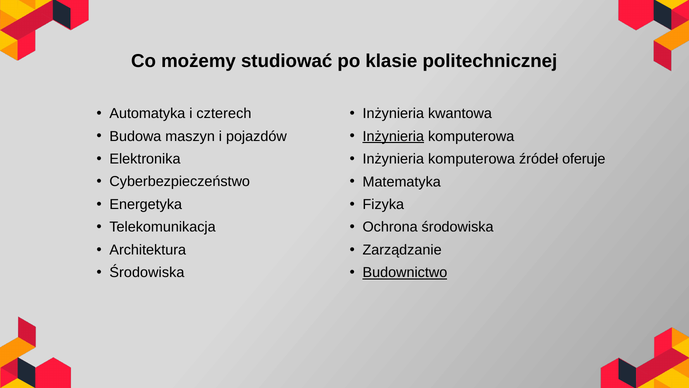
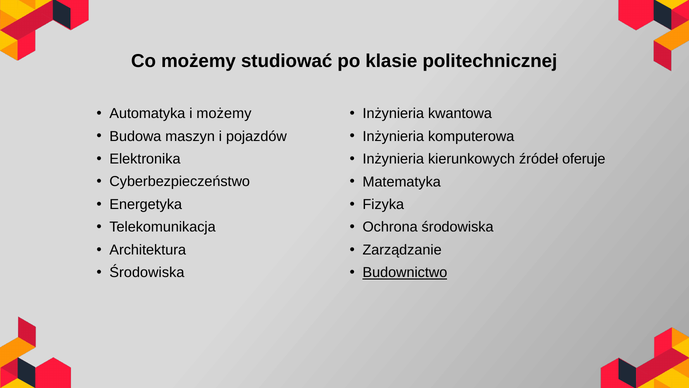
i czterech: czterech -> możemy
Inżynieria at (393, 136) underline: present -> none
komputerowa at (472, 159): komputerowa -> kierunkowych
